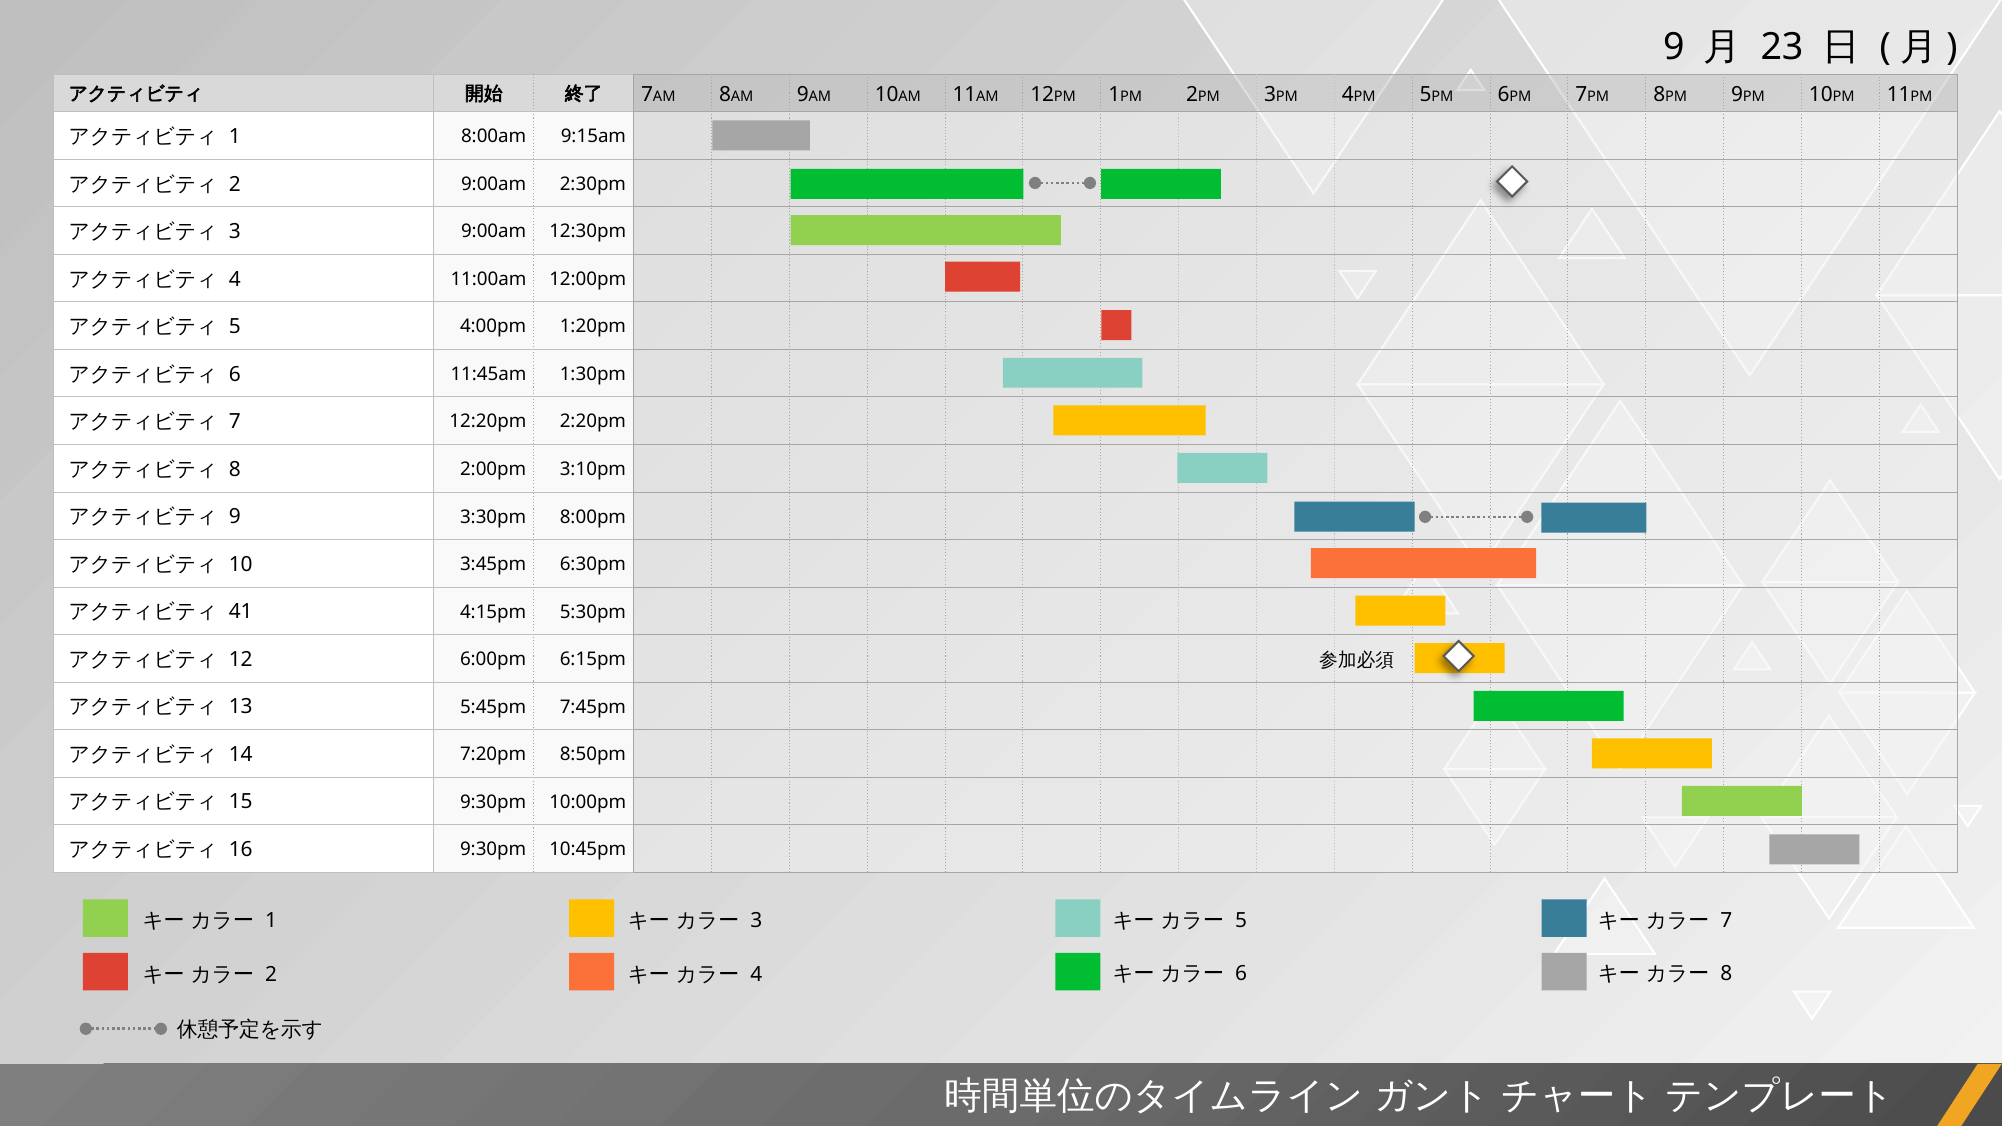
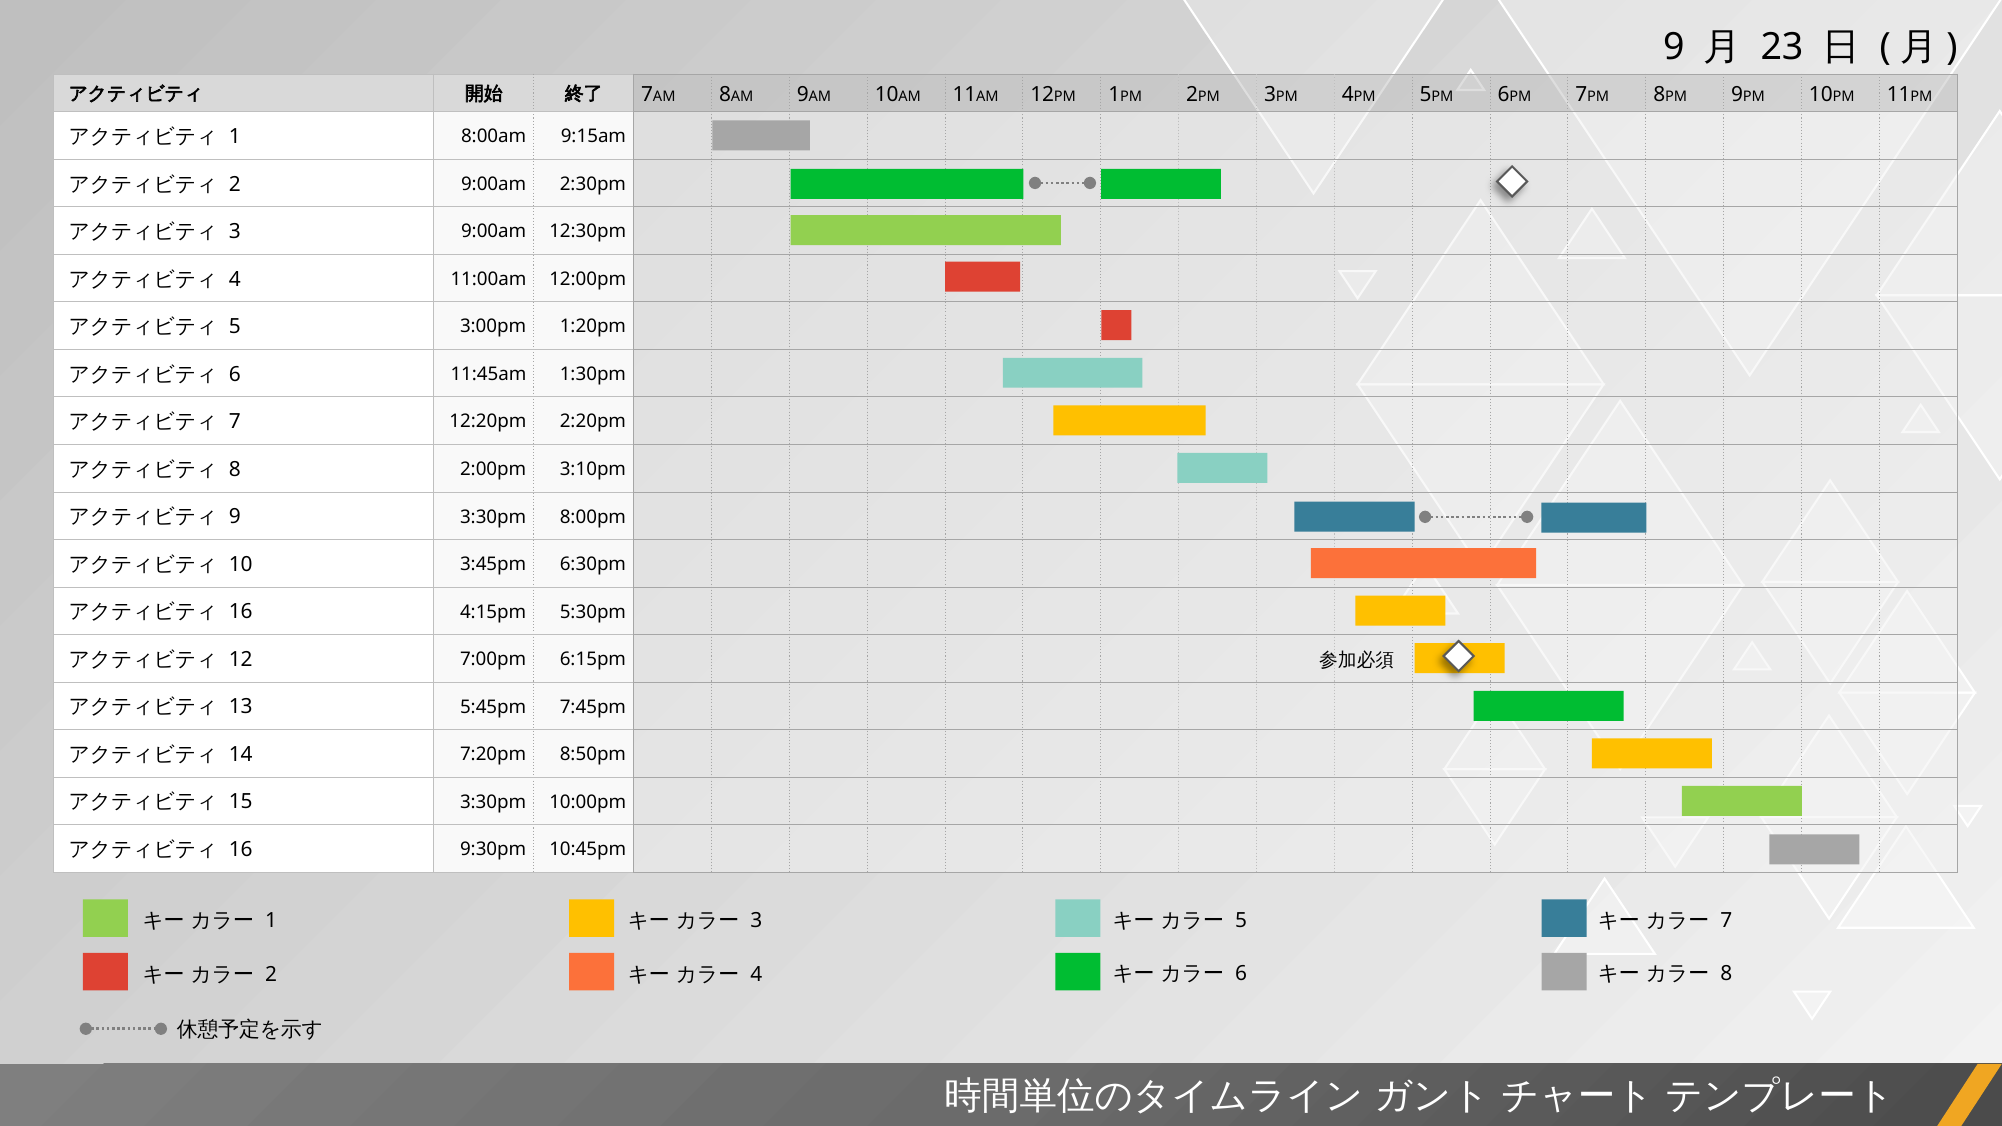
4:00pm: 4:00pm -> 3:00pm
41 at (241, 612): 41 -> 16
6:00pm: 6:00pm -> 7:00pm
15 9:30pm: 9:30pm -> 3:30pm
